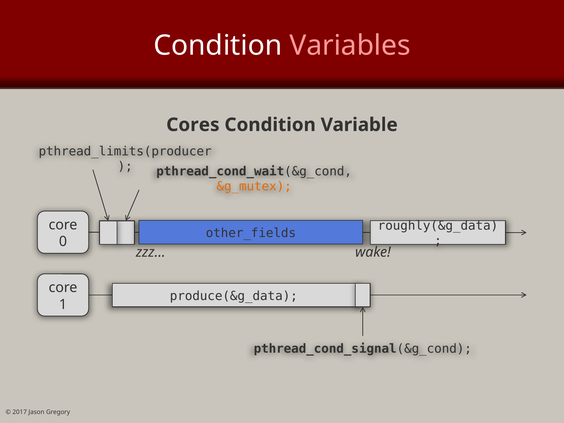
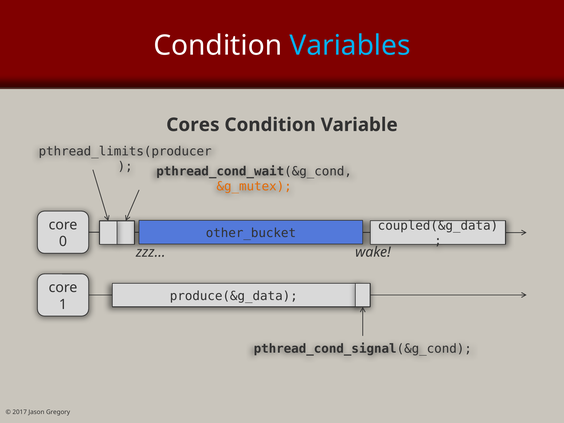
Variables colour: pink -> light blue
roughly(&g_data: roughly(&g_data -> coupled(&g_data
other_fields: other_fields -> other_bucket
